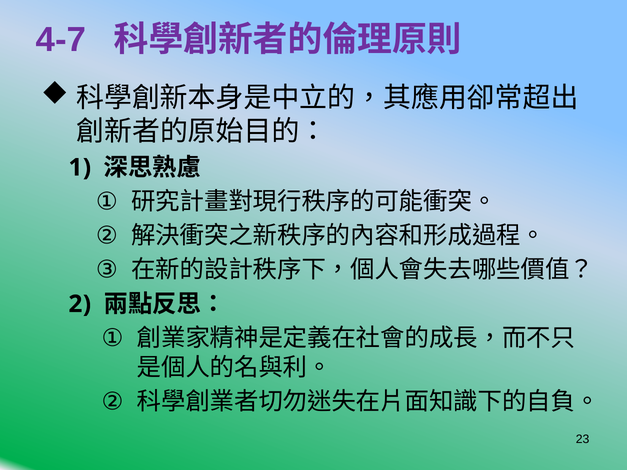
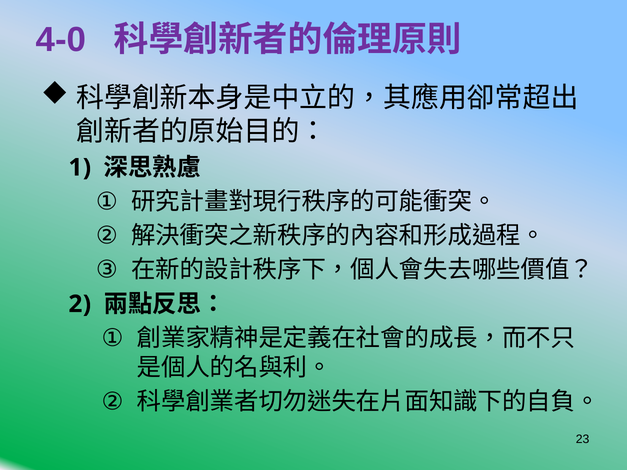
4-7: 4-7 -> 4-0
